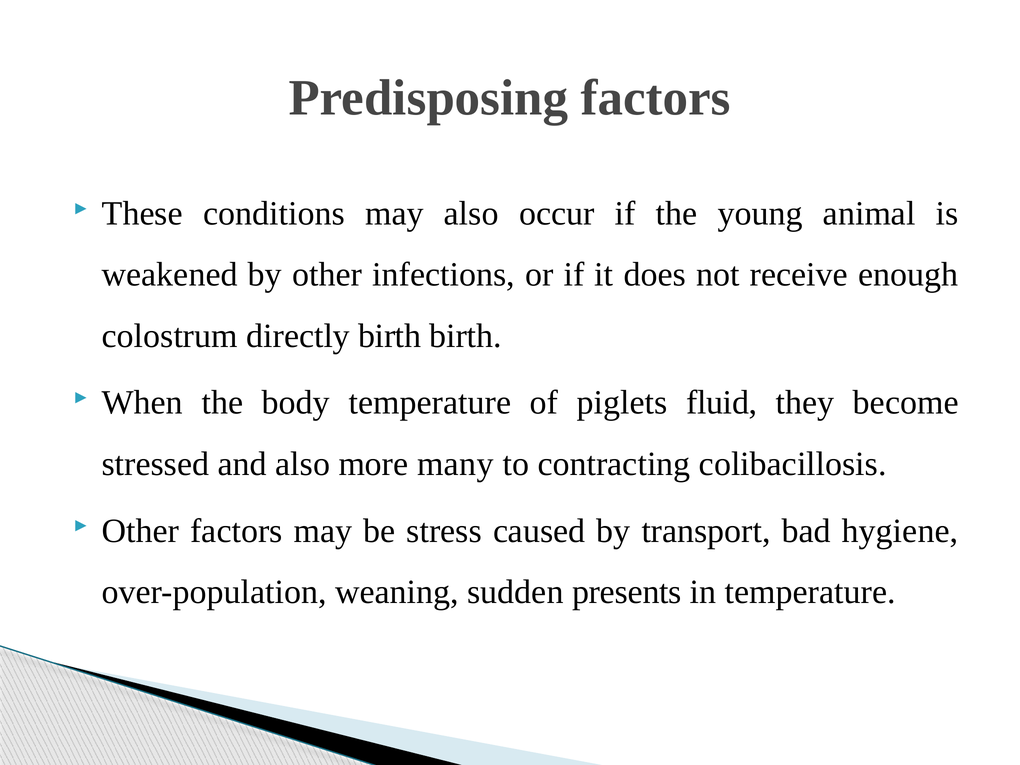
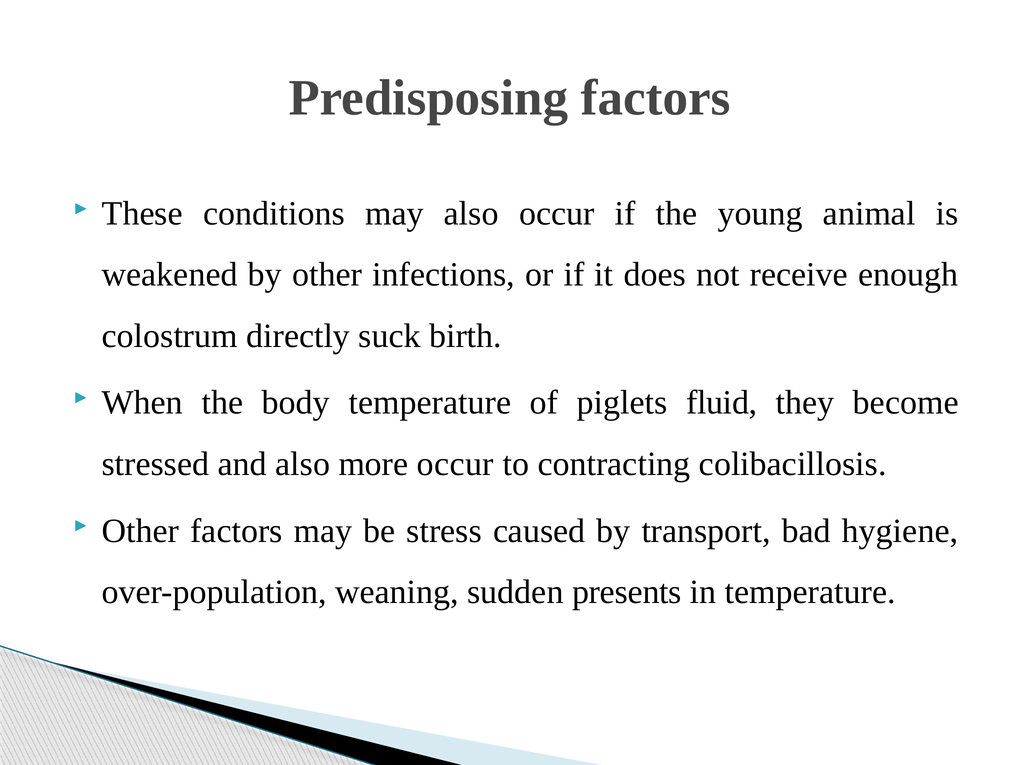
directly birth: birth -> suck
more many: many -> occur
